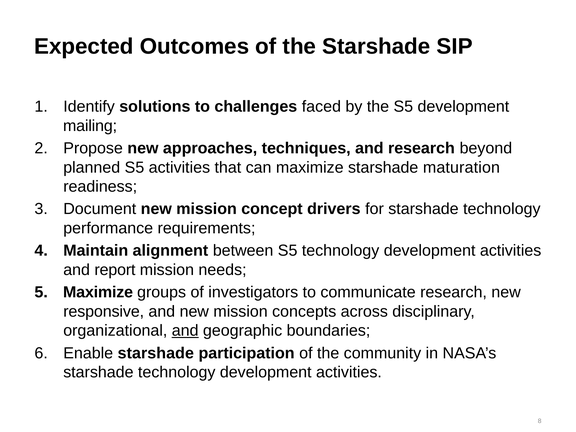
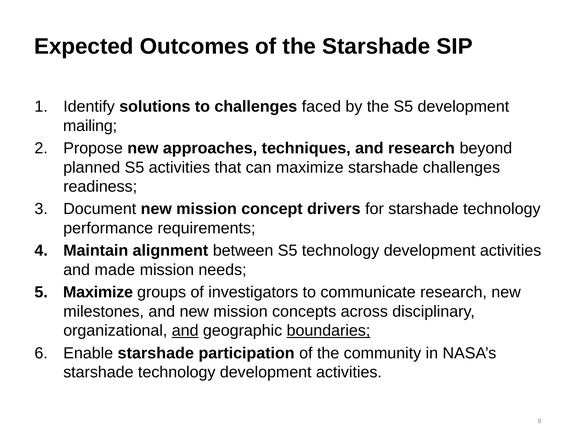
starshade maturation: maturation -> challenges
report: report -> made
responsive: responsive -> milestones
boundaries underline: none -> present
